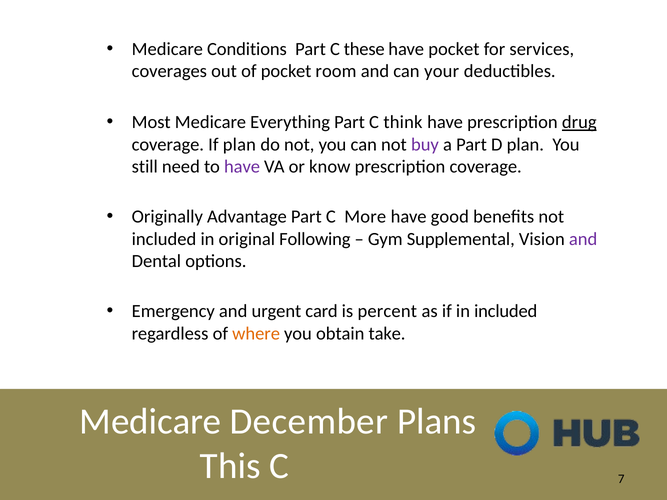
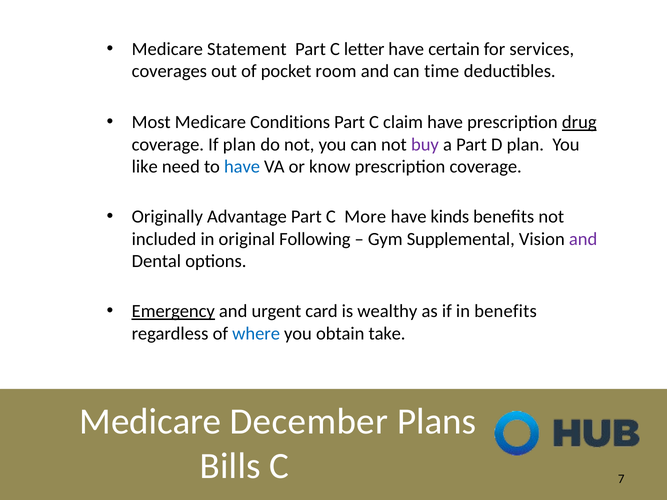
Conditions: Conditions -> Statement
these: these -> letter
have pocket: pocket -> certain
your: your -> time
Everything: Everything -> Conditions
think: think -> claim
still: still -> like
have at (242, 167) colour: purple -> blue
good: good -> kinds
Emergency underline: none -> present
percent: percent -> wealthy
in included: included -> benefits
where colour: orange -> blue
This: This -> Bills
